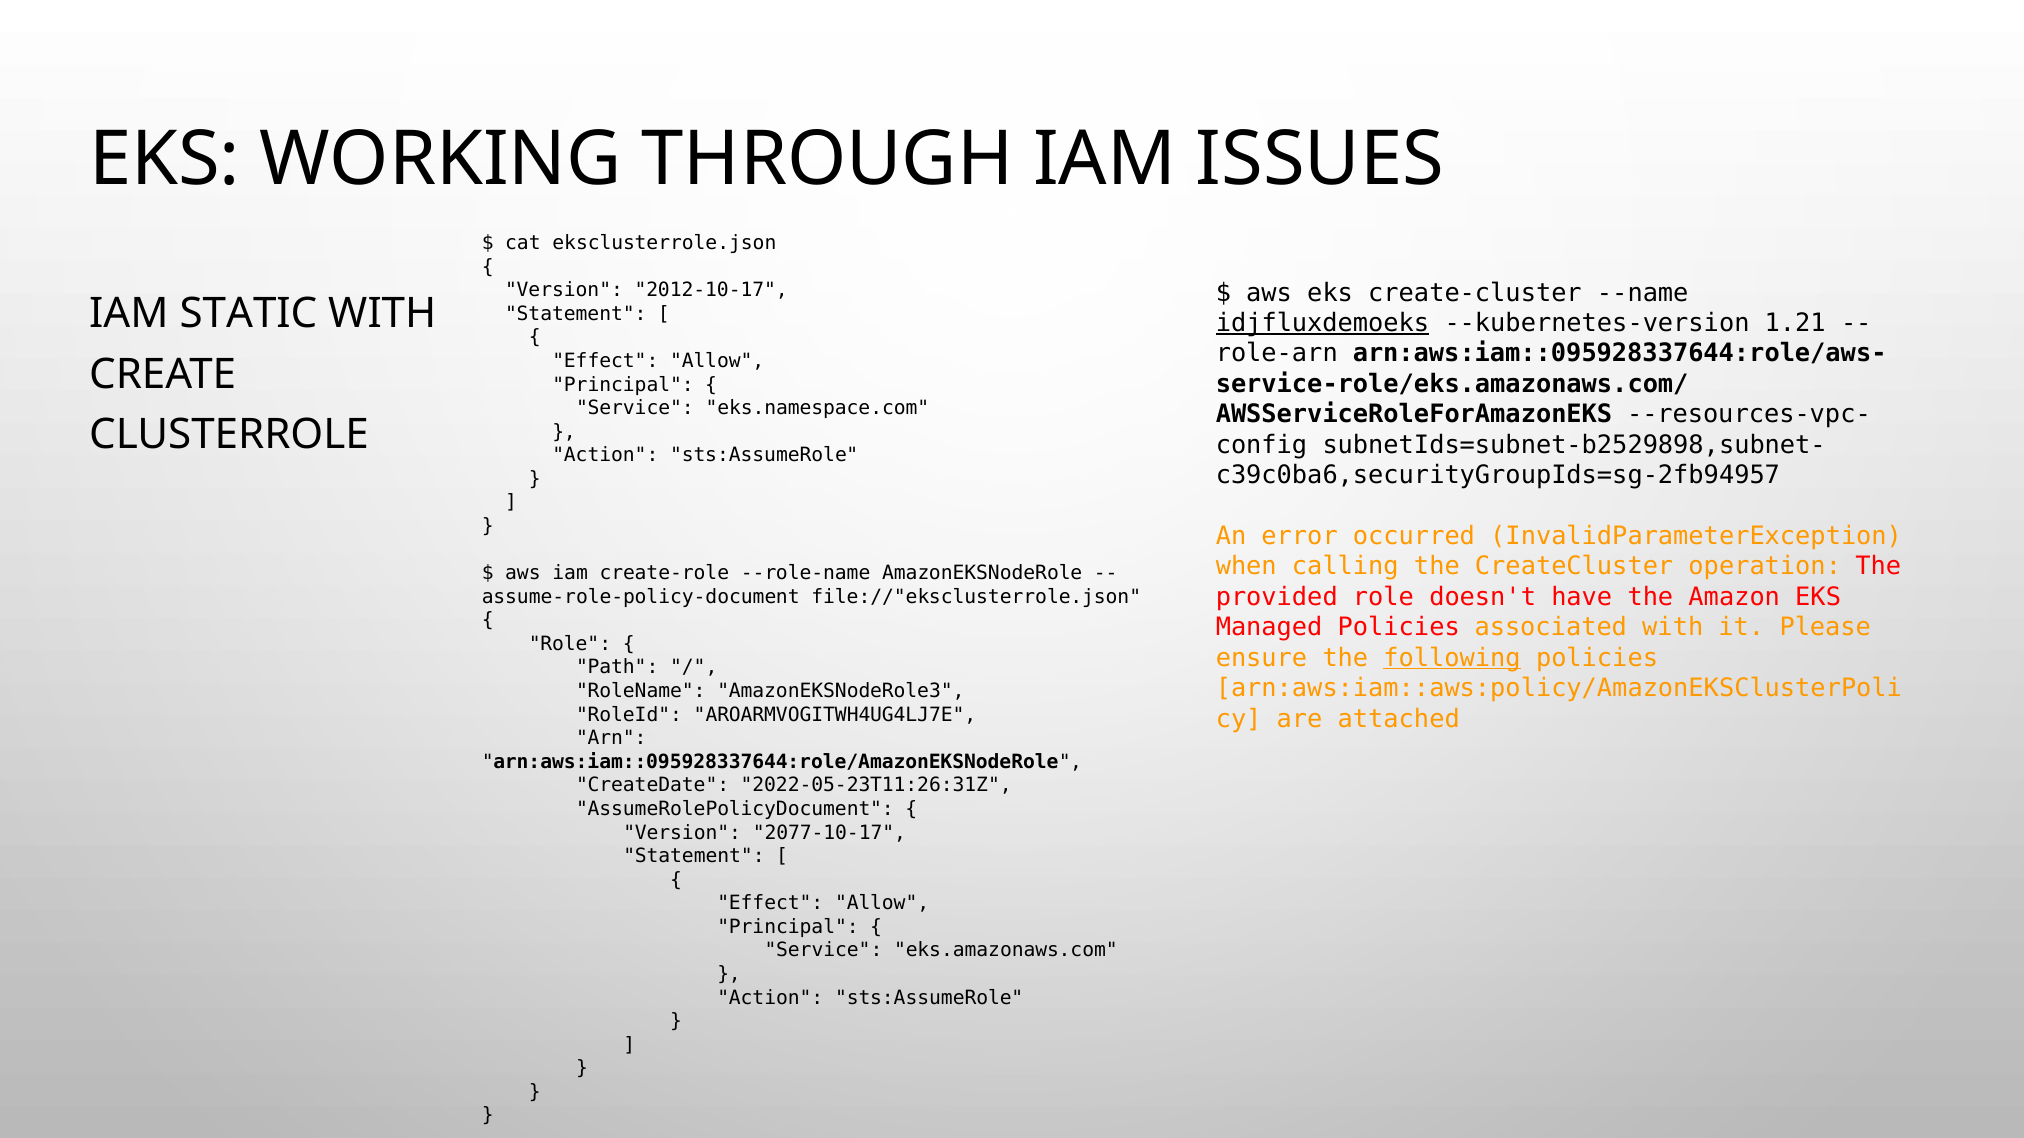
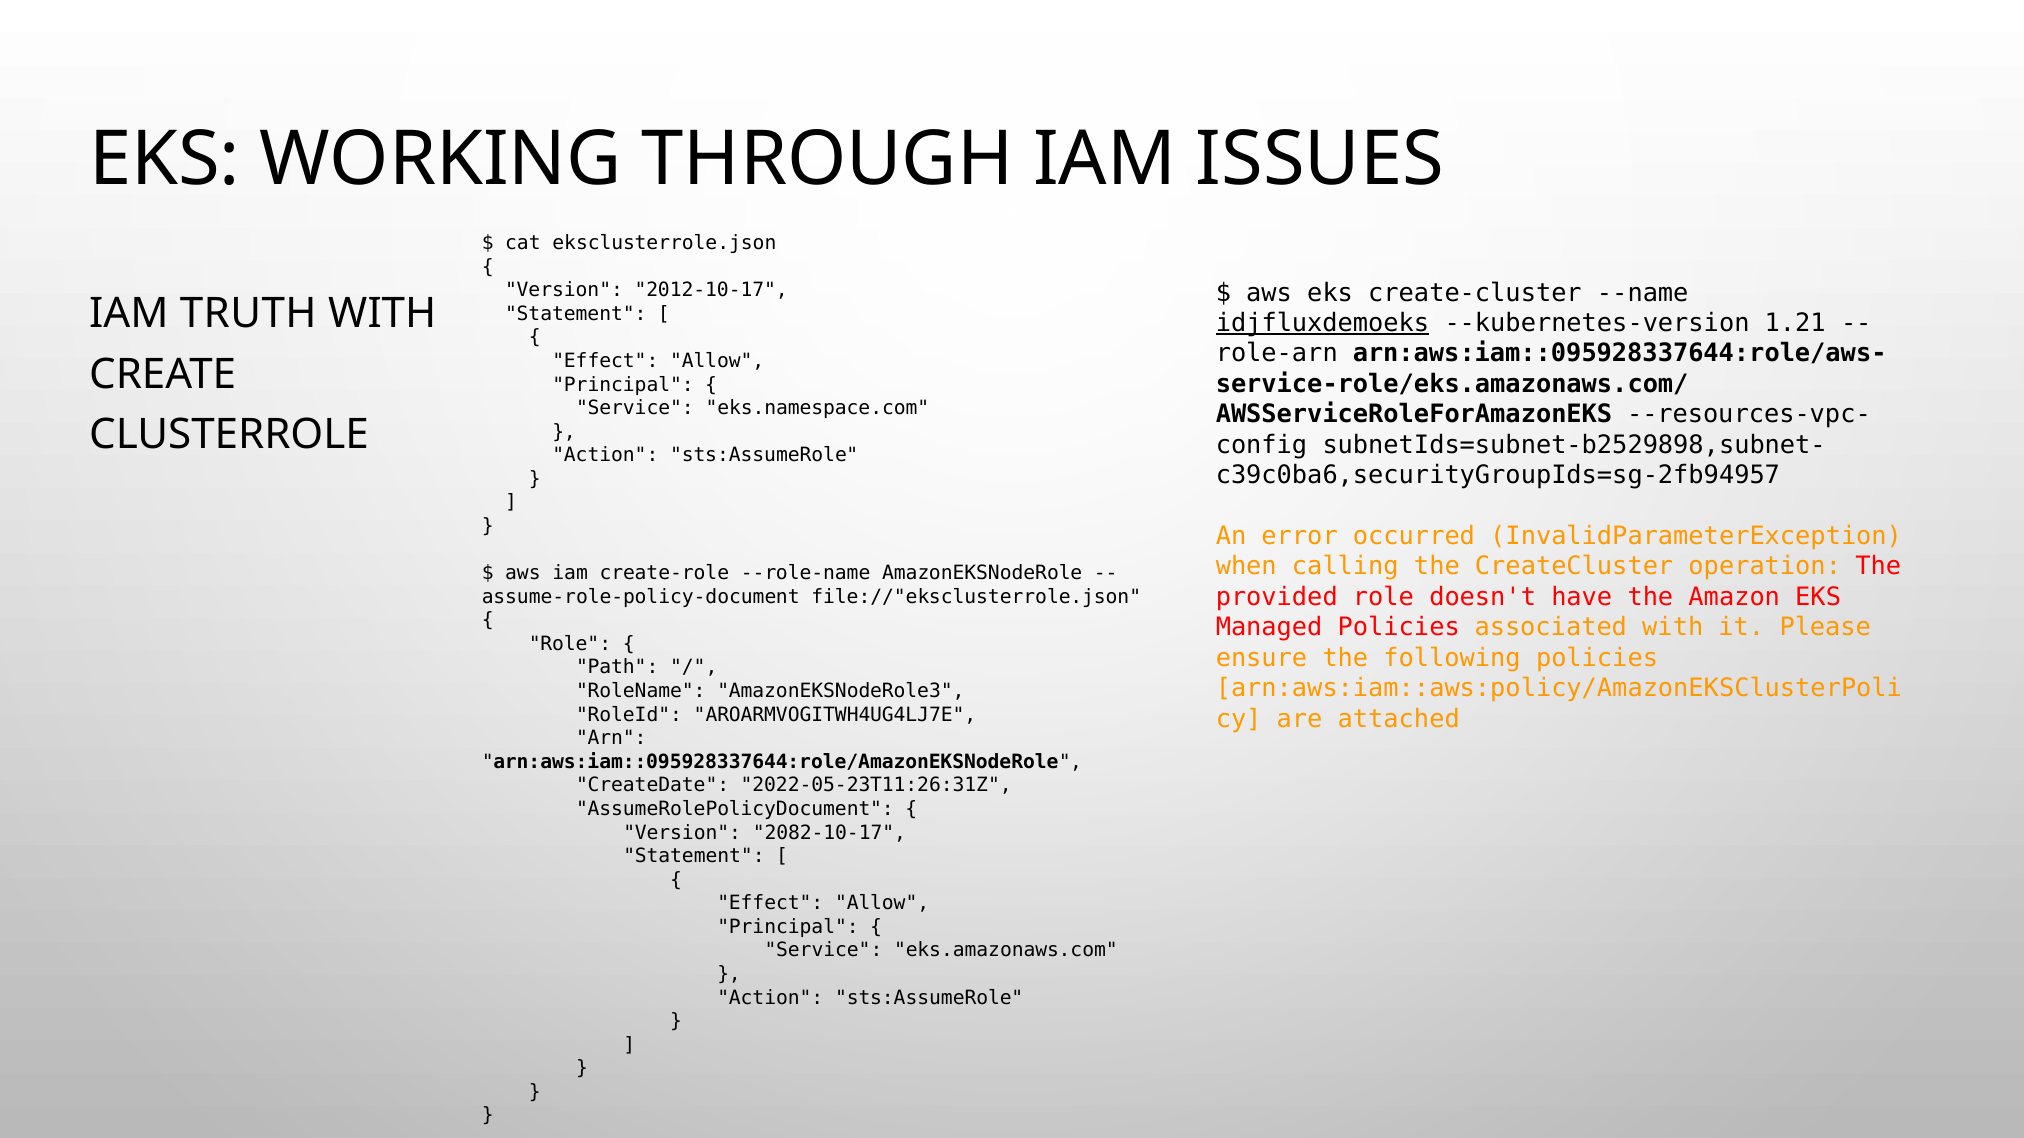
STATIC: STATIC -> TRUTH
following underline: present -> none
2077-10-17: 2077-10-17 -> 2082-10-17
